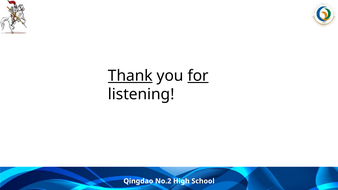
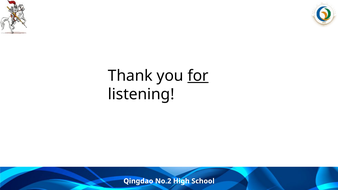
Thank underline: present -> none
